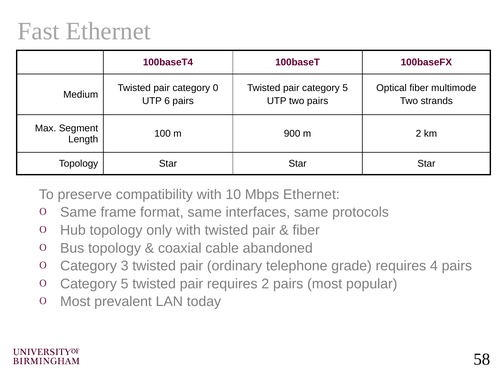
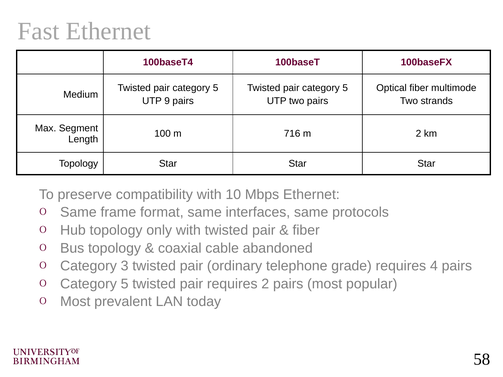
0 at (216, 88): 0 -> 5
6: 6 -> 9
900: 900 -> 716
